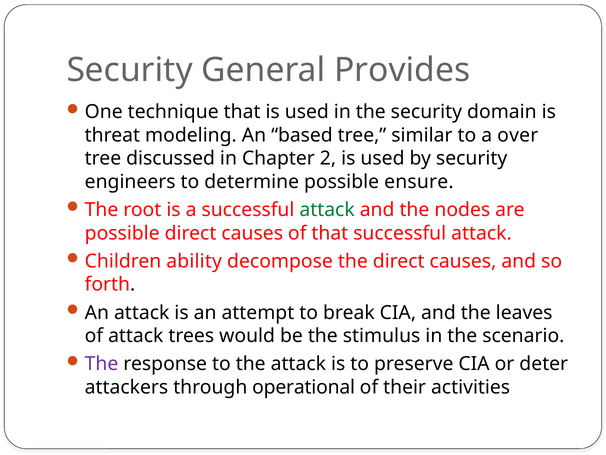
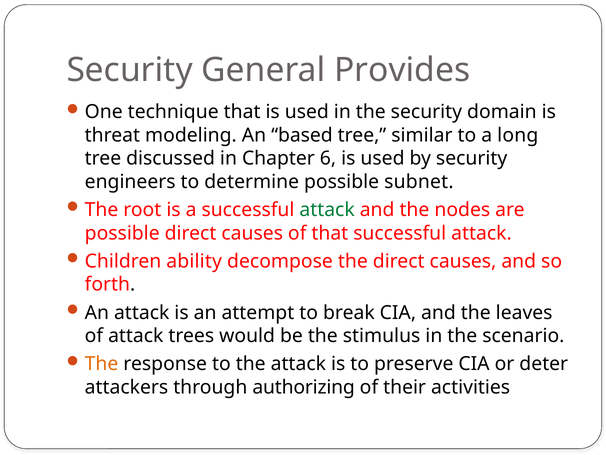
over: over -> long
2: 2 -> 6
ensure: ensure -> subnet
The at (102, 364) colour: purple -> orange
operational: operational -> authorizing
